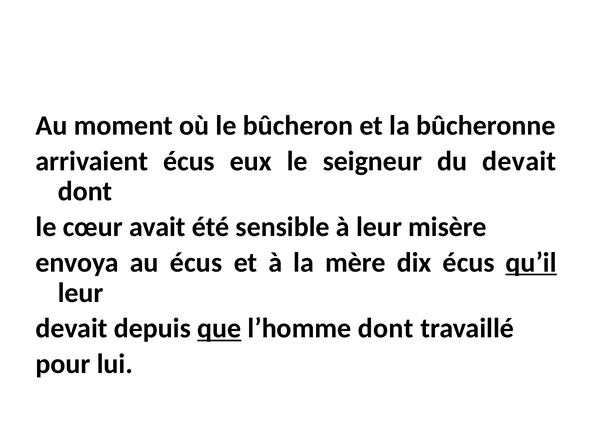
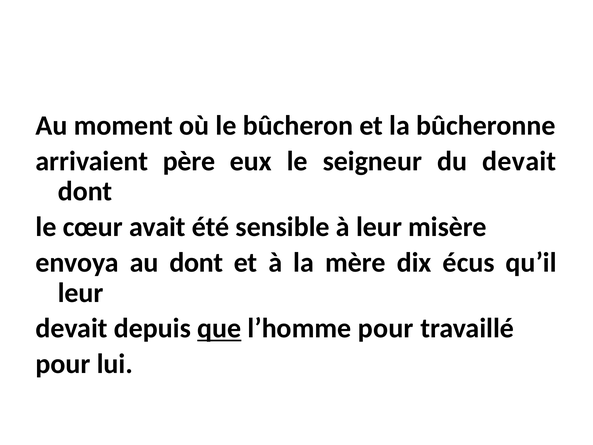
arrivaient écus: écus -> père
au écus: écus -> dont
qu’il underline: present -> none
l’homme dont: dont -> pour
